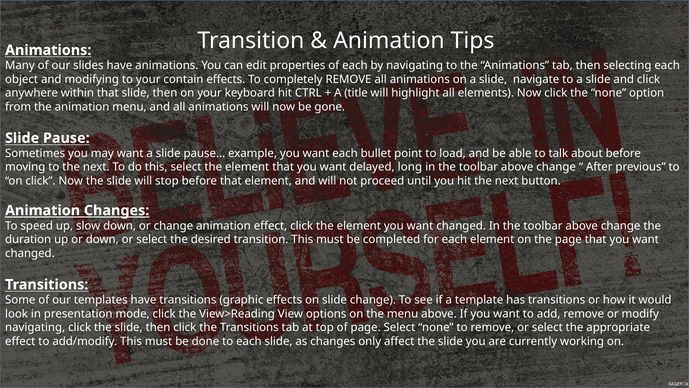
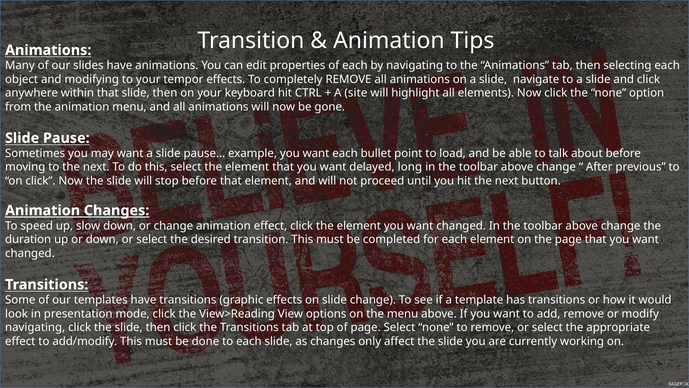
contain: contain -> tempor
title: title -> site
